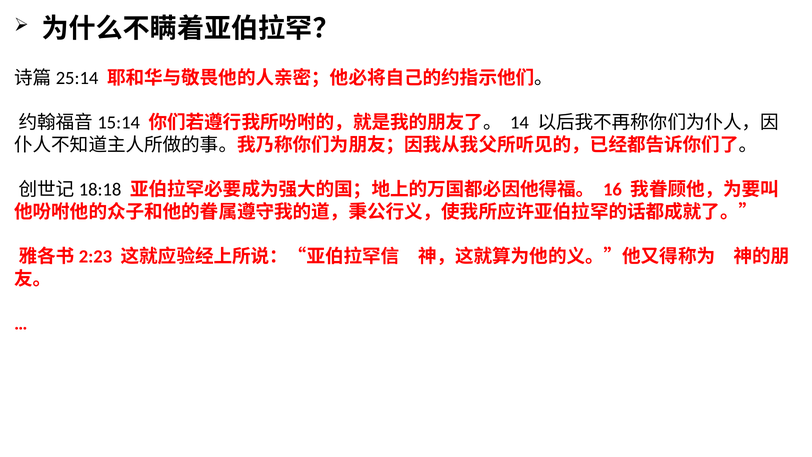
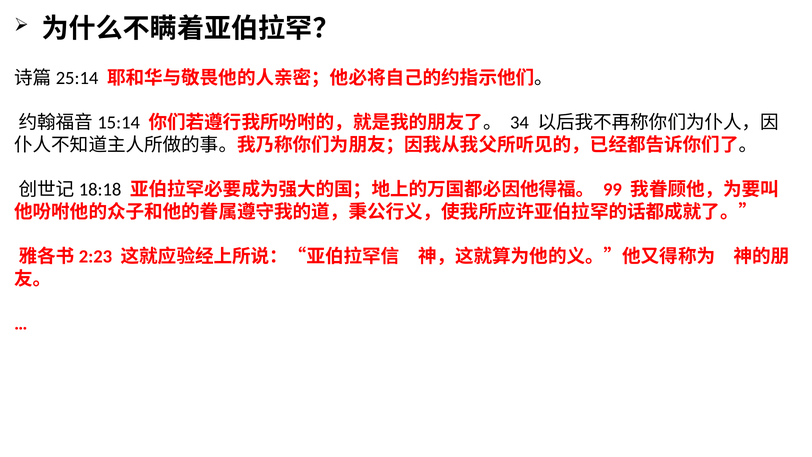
14: 14 -> 34
16: 16 -> 99
